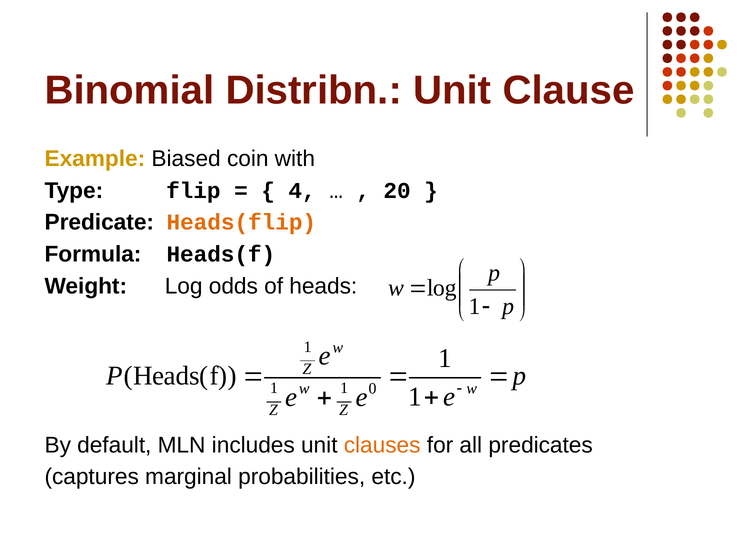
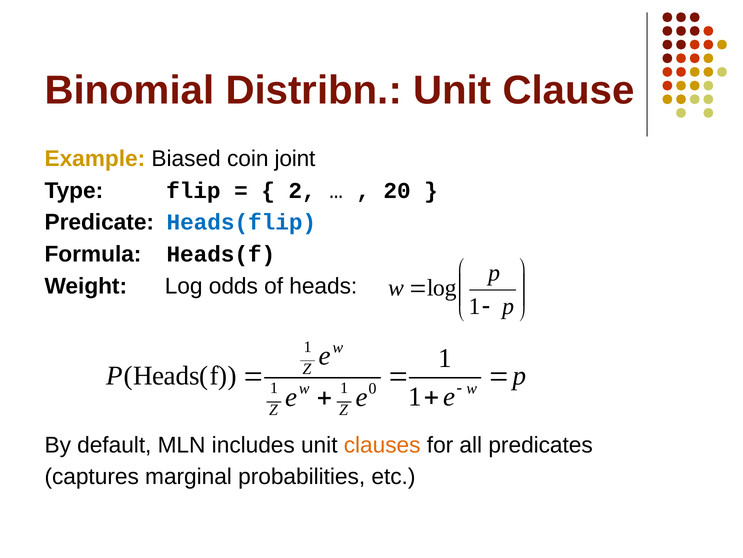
with: with -> joint
4: 4 -> 2
Heads(flip colour: orange -> blue
